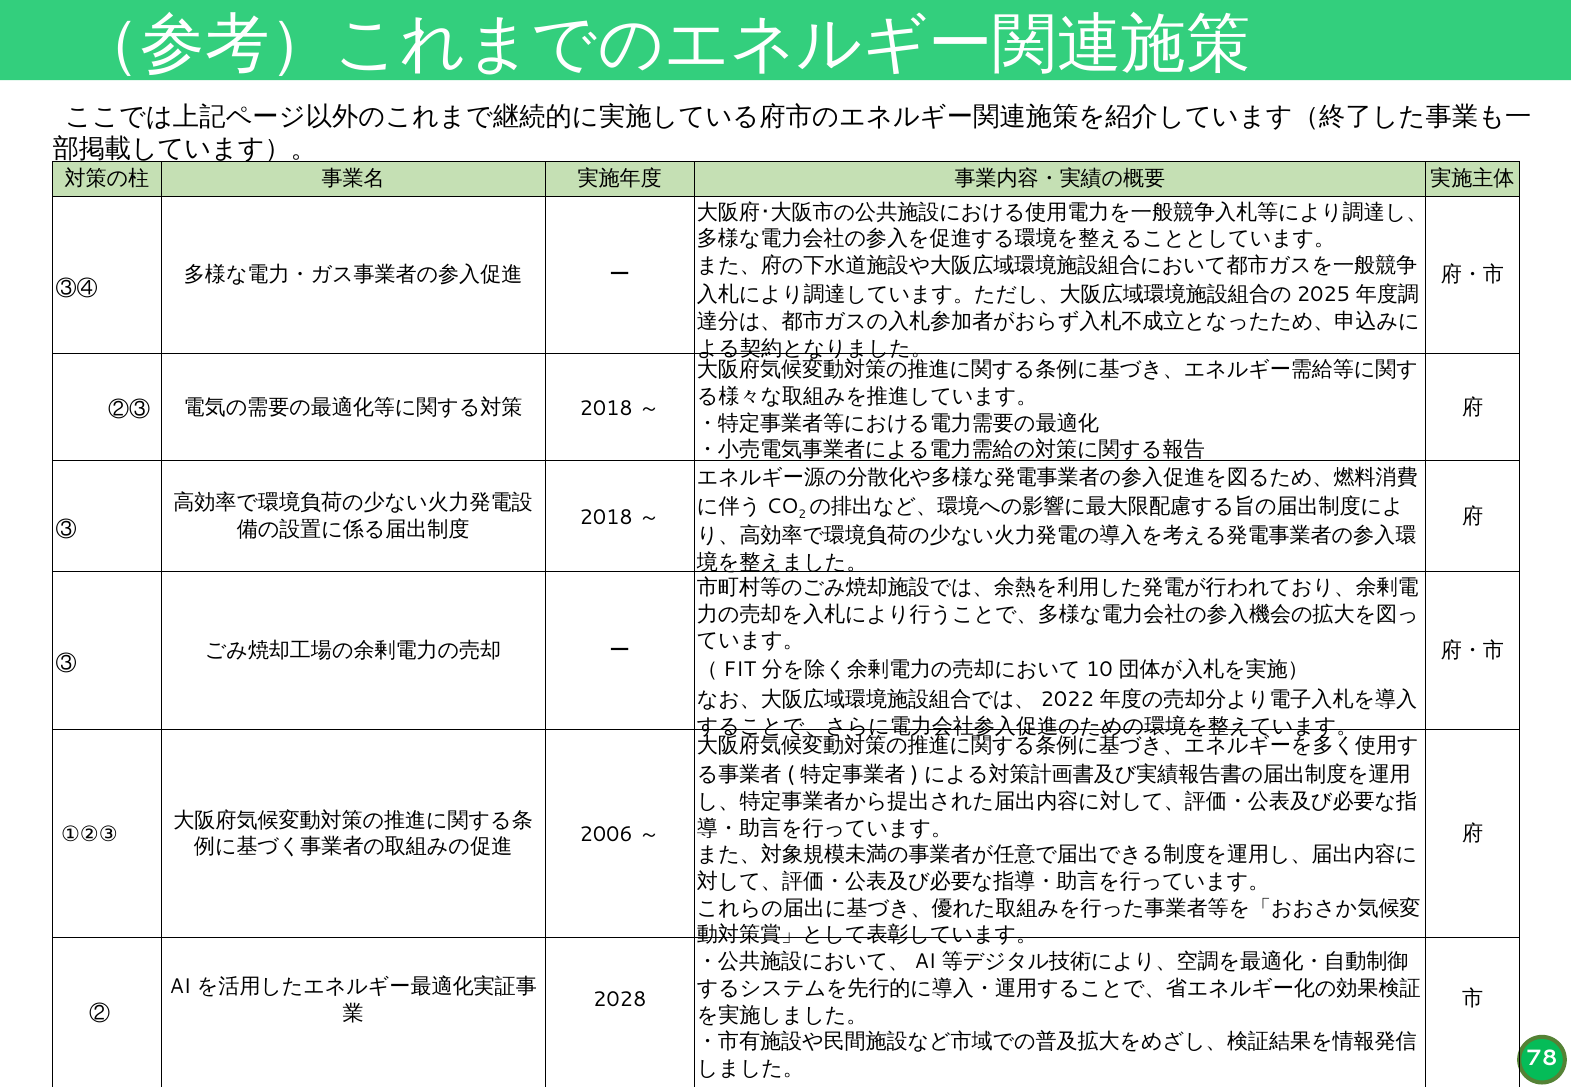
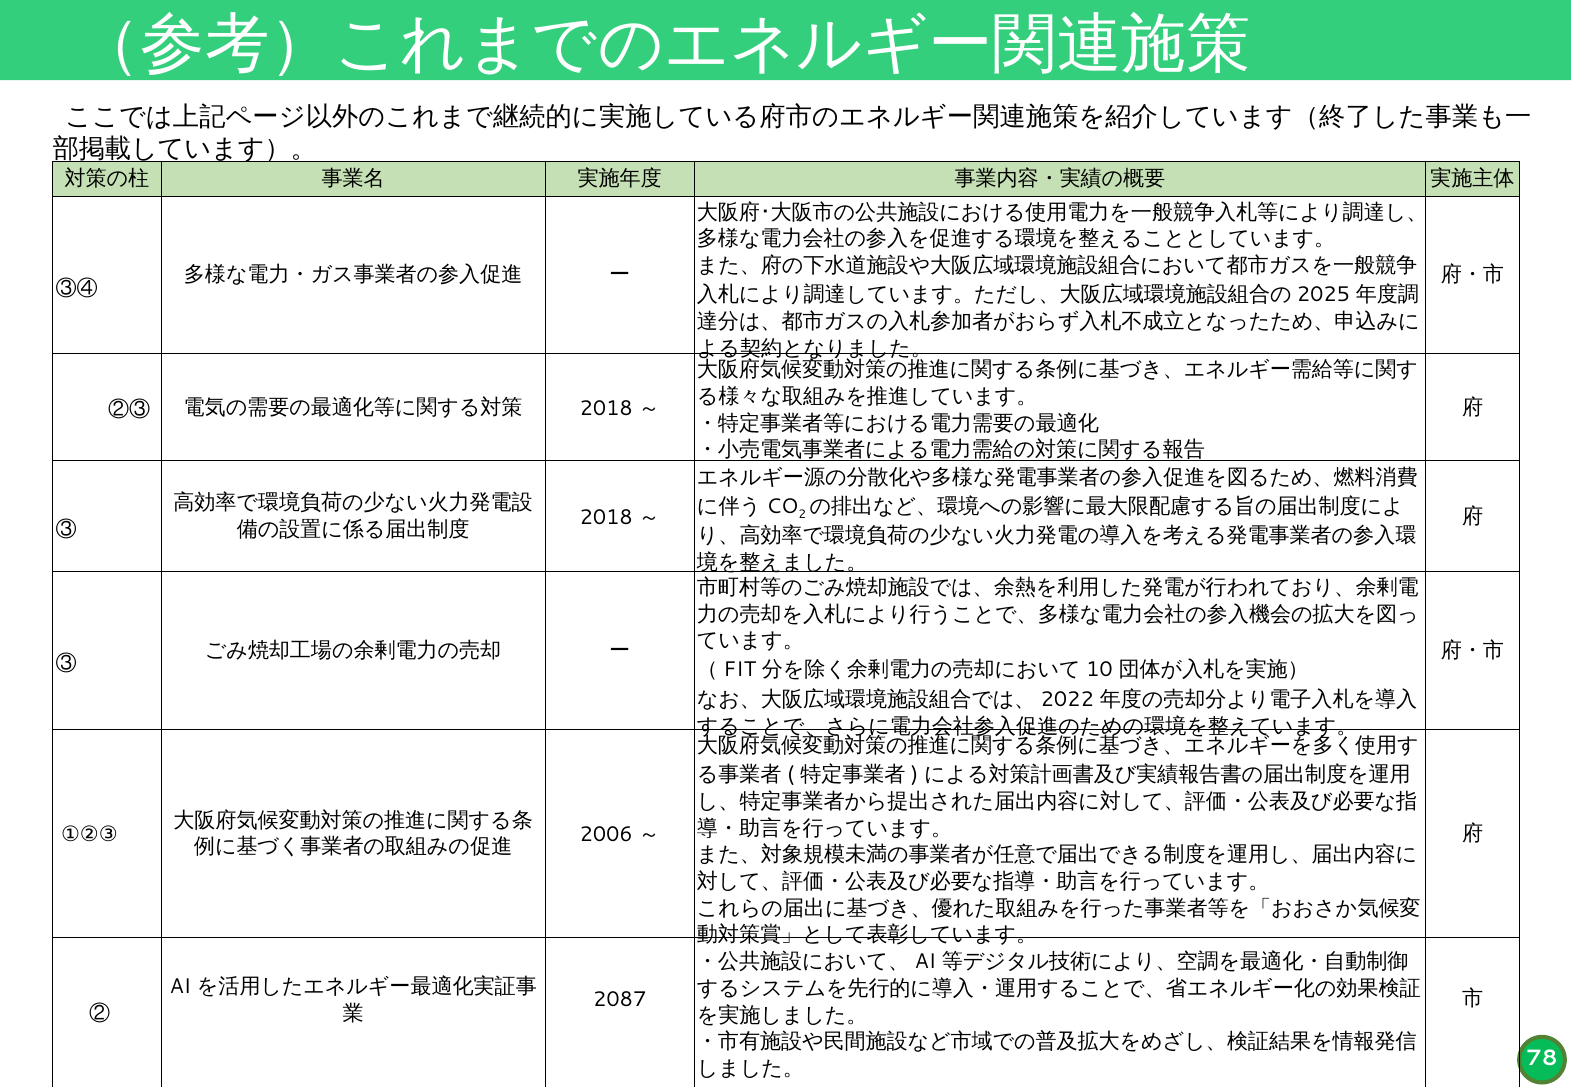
2028: 2028 -> 2087
